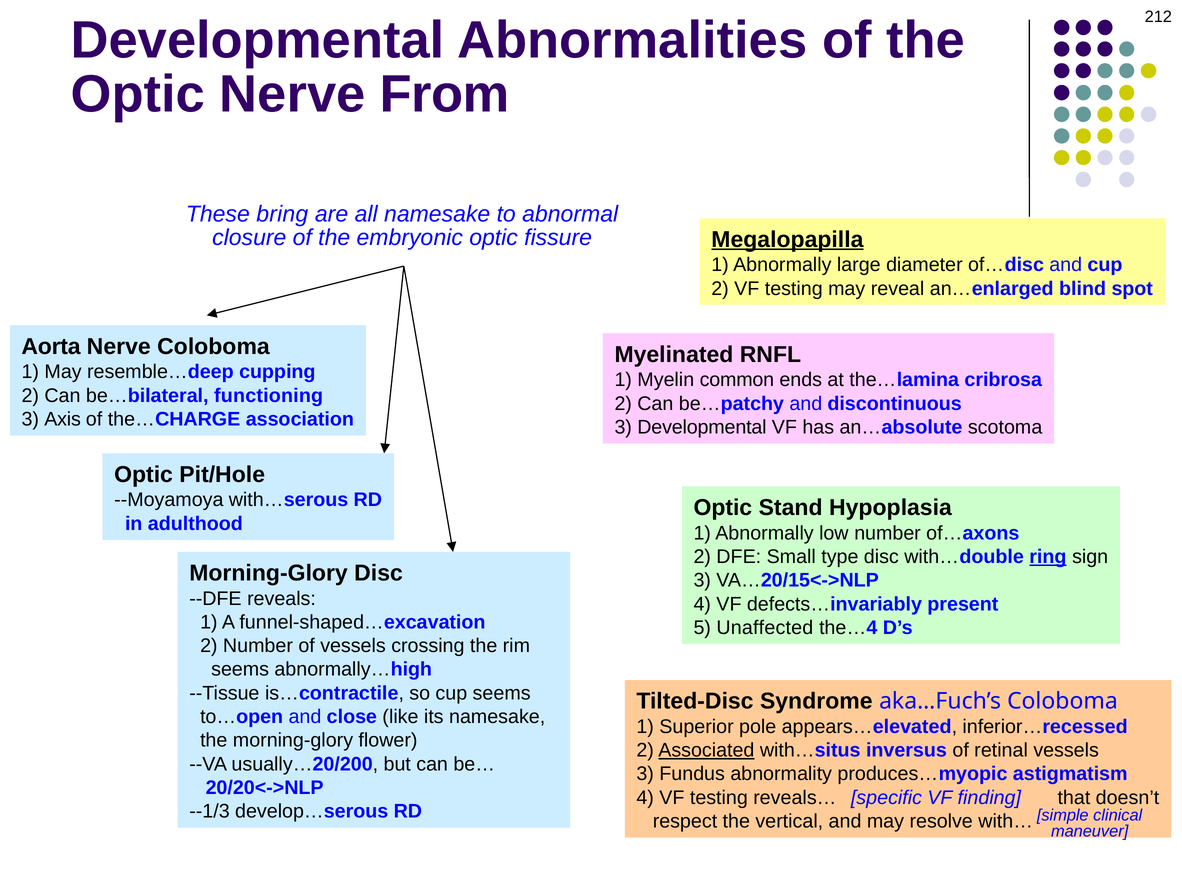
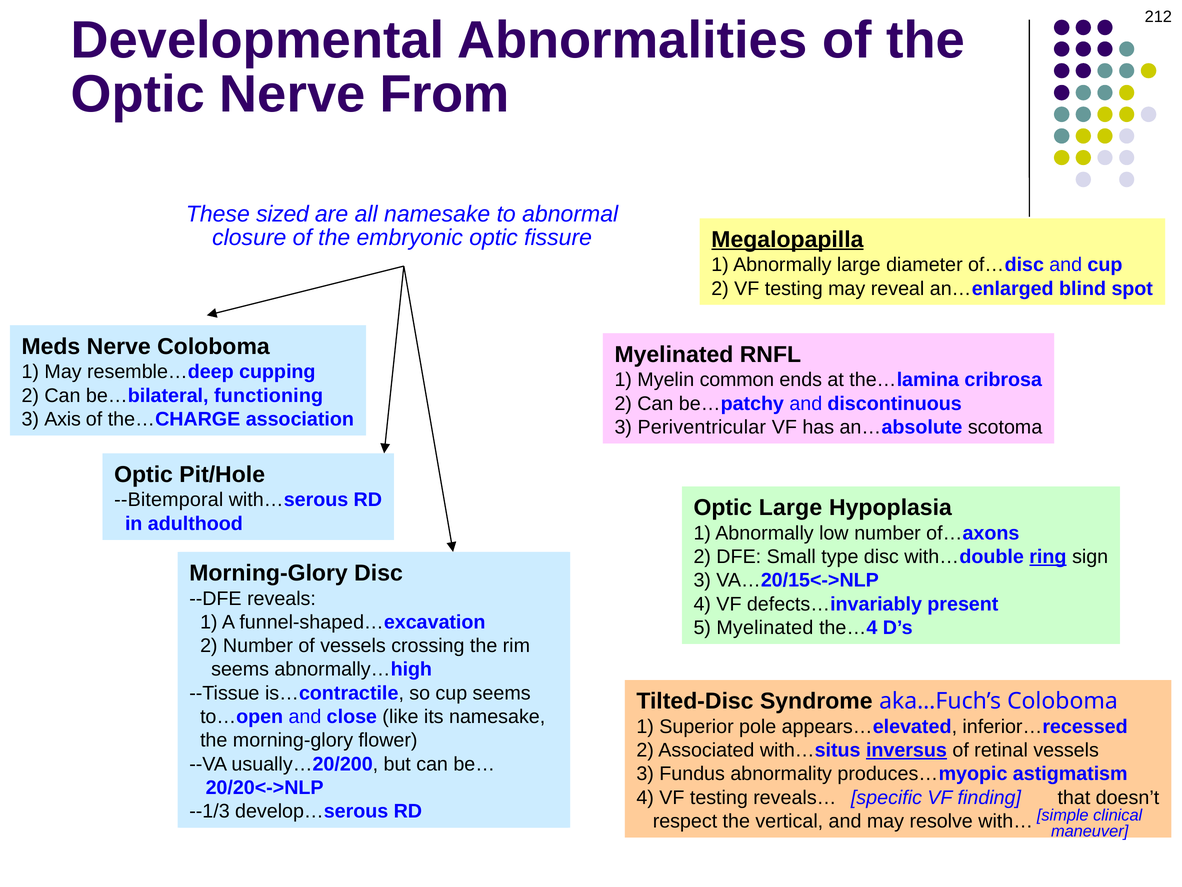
bring: bring -> sized
Aorta: Aorta -> Meds
3 Developmental: Developmental -> Periventricular
--Moyamoya: --Moyamoya -> --Bitemporal
Optic Stand: Stand -> Large
5 Unaffected: Unaffected -> Myelinated
Associated underline: present -> none
inversus underline: none -> present
